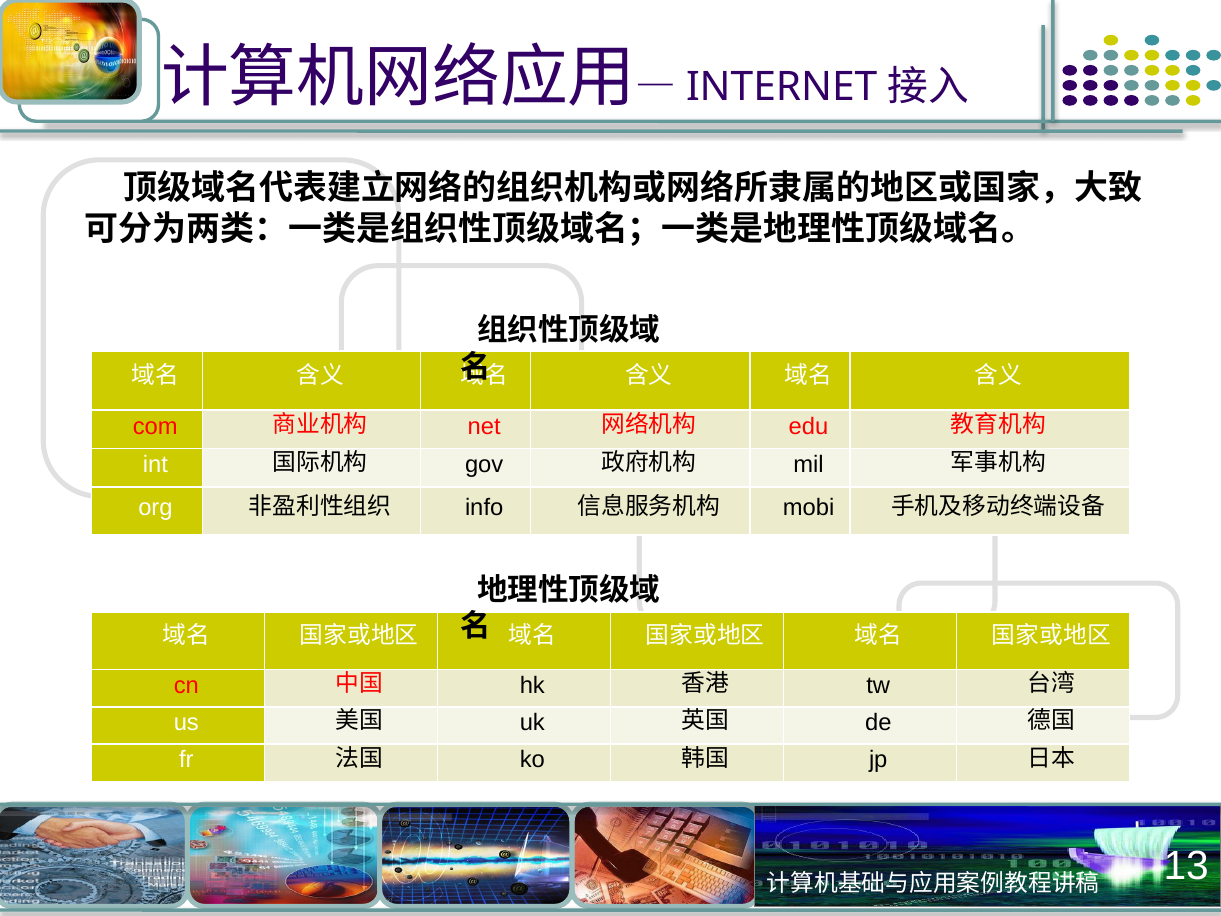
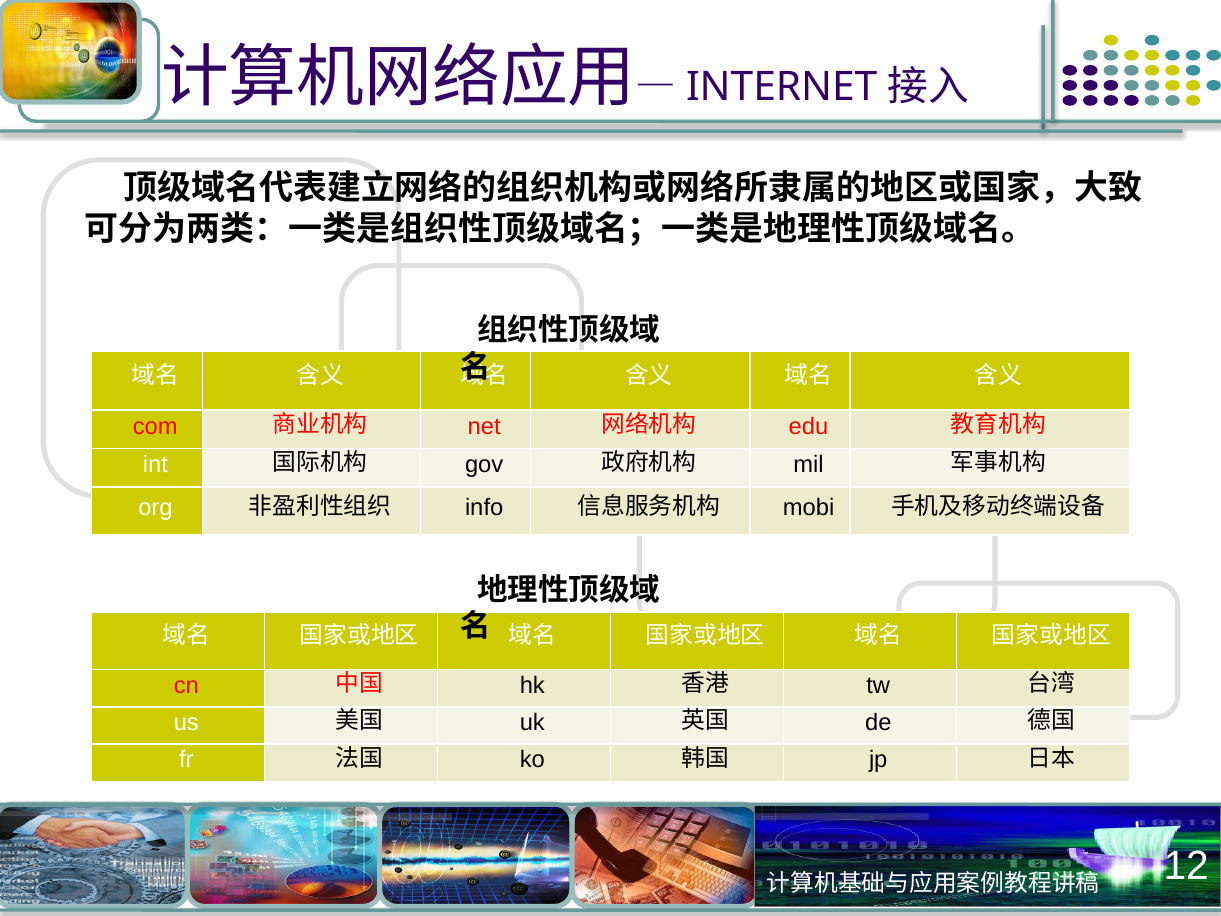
13: 13 -> 12
